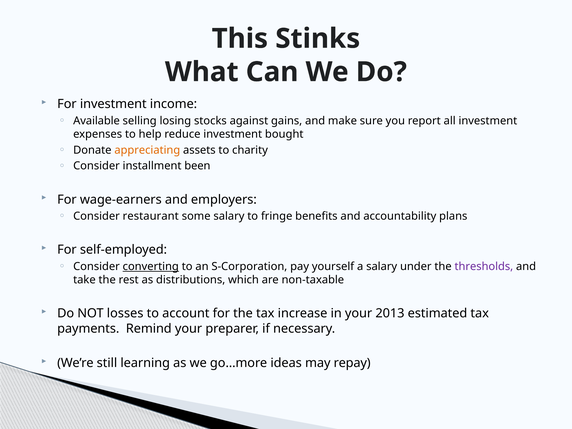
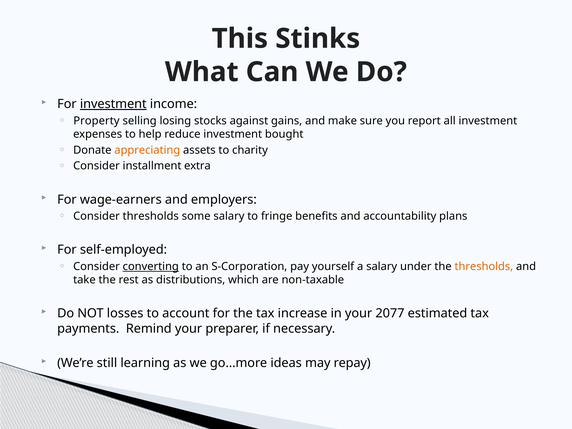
investment at (113, 104) underline: none -> present
Available: Available -> Property
been: been -> extra
Consider restaurant: restaurant -> thresholds
thresholds at (484, 266) colour: purple -> orange
2013: 2013 -> 2077
